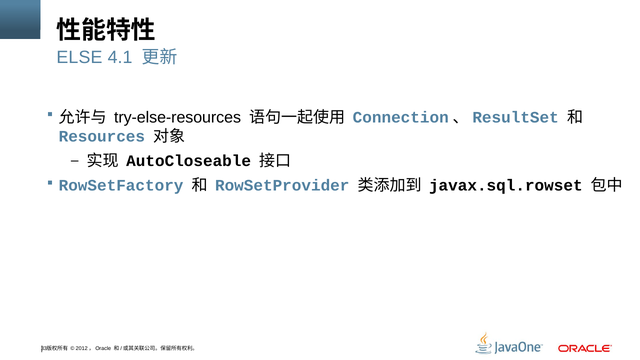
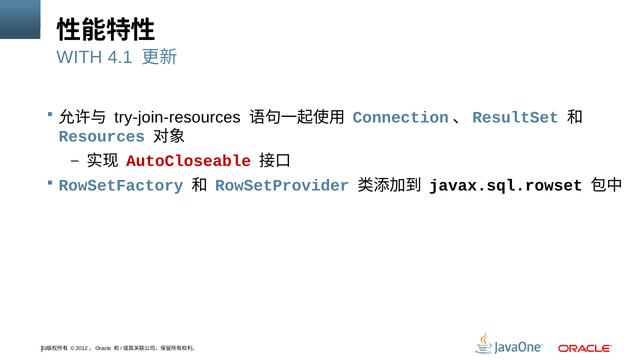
ELSE: ELSE -> WITH
try-else-resources: try-else-resources -> try-join-resources
AutoCloseable colour: black -> red
